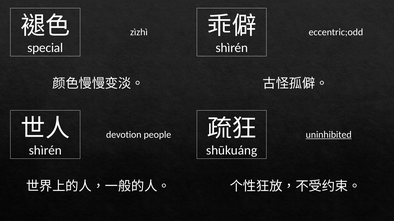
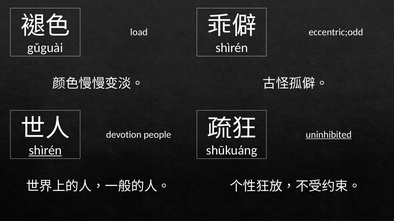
zìzhì: zìzhì -> load
special: special -> gǔguài
shìrén at (45, 151) underline: none -> present
